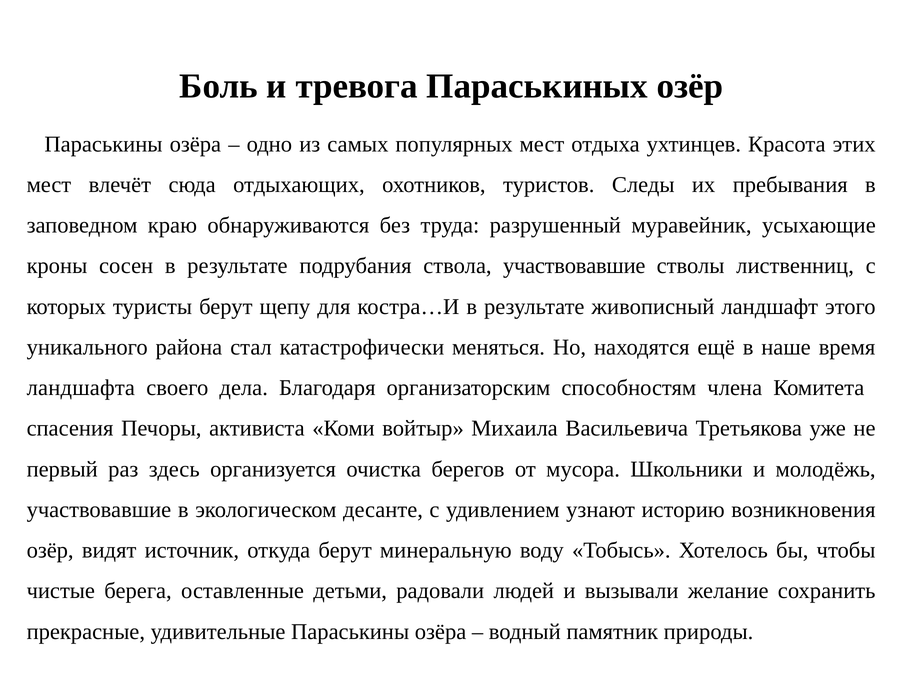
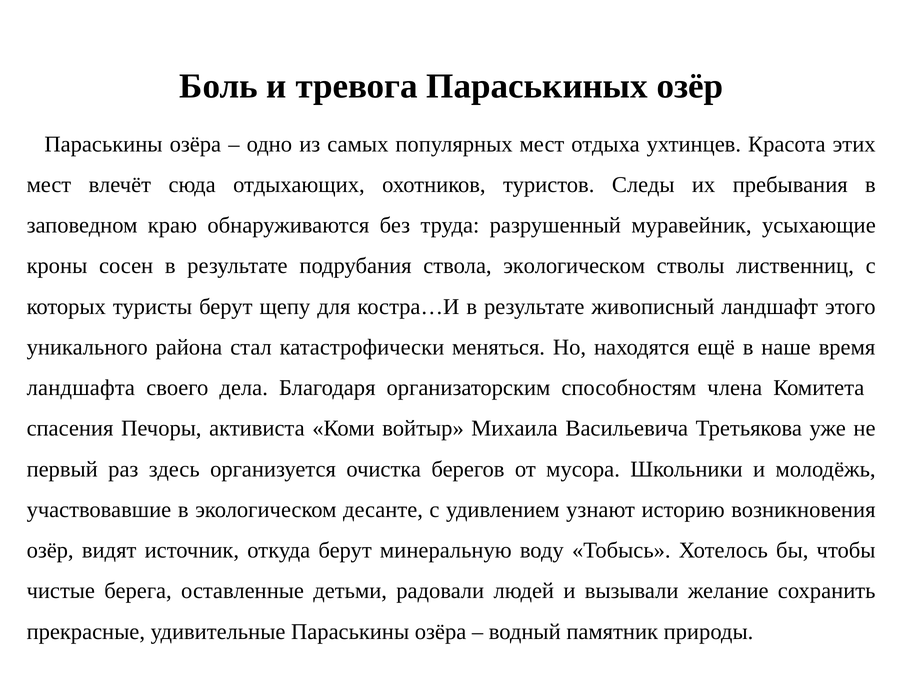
ствола участвовавшие: участвовавшие -> экологическом
